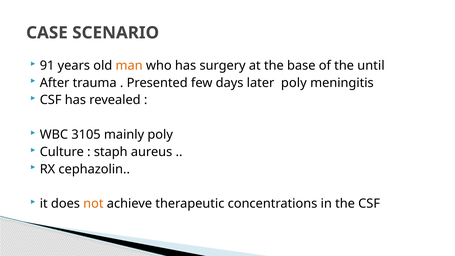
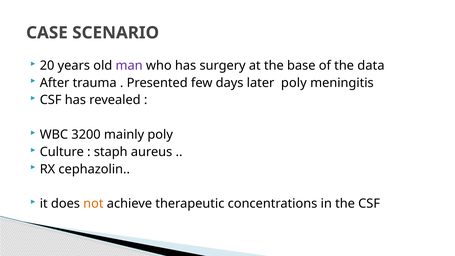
91: 91 -> 20
man colour: orange -> purple
until: until -> data
3105: 3105 -> 3200
